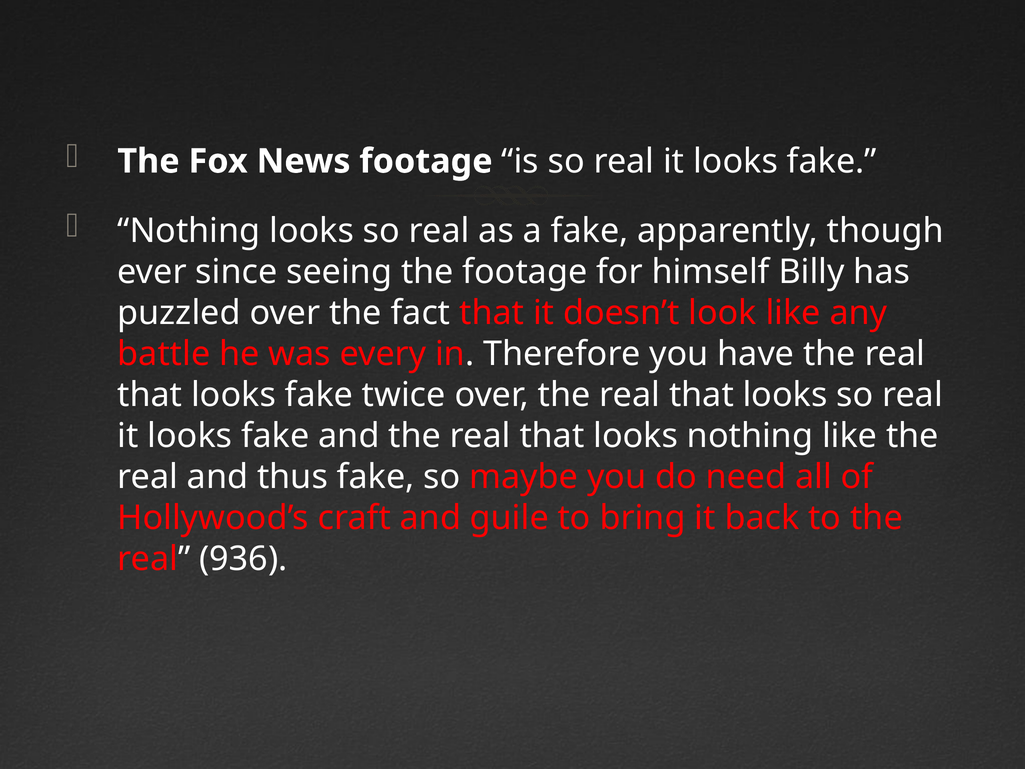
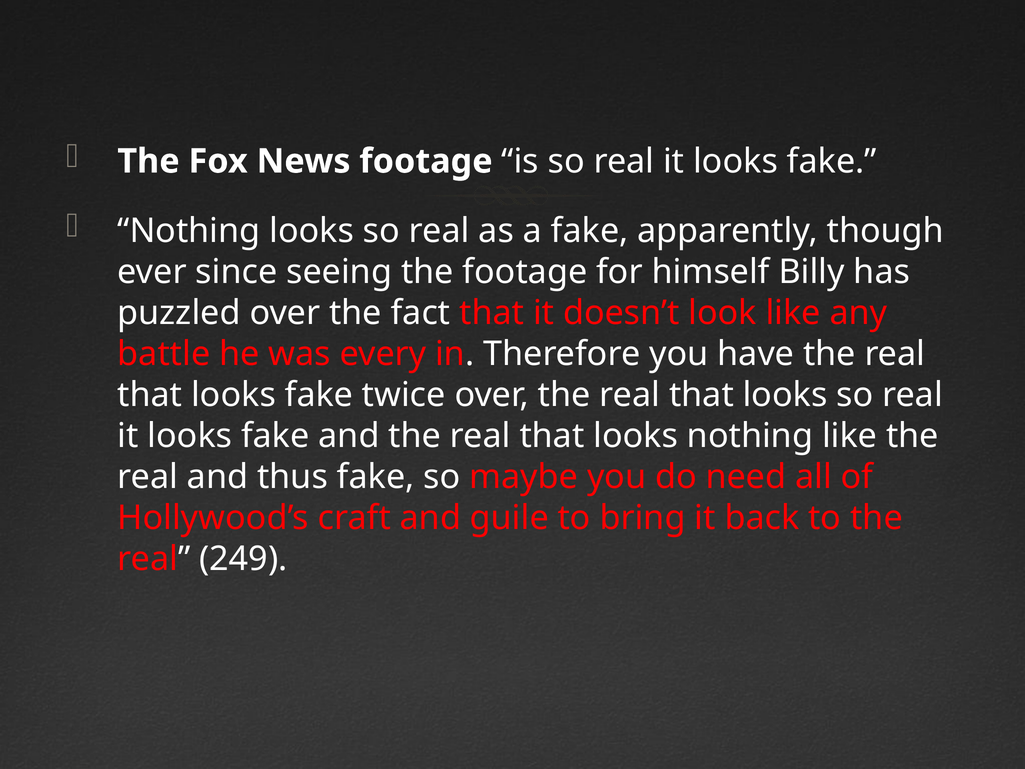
936: 936 -> 249
